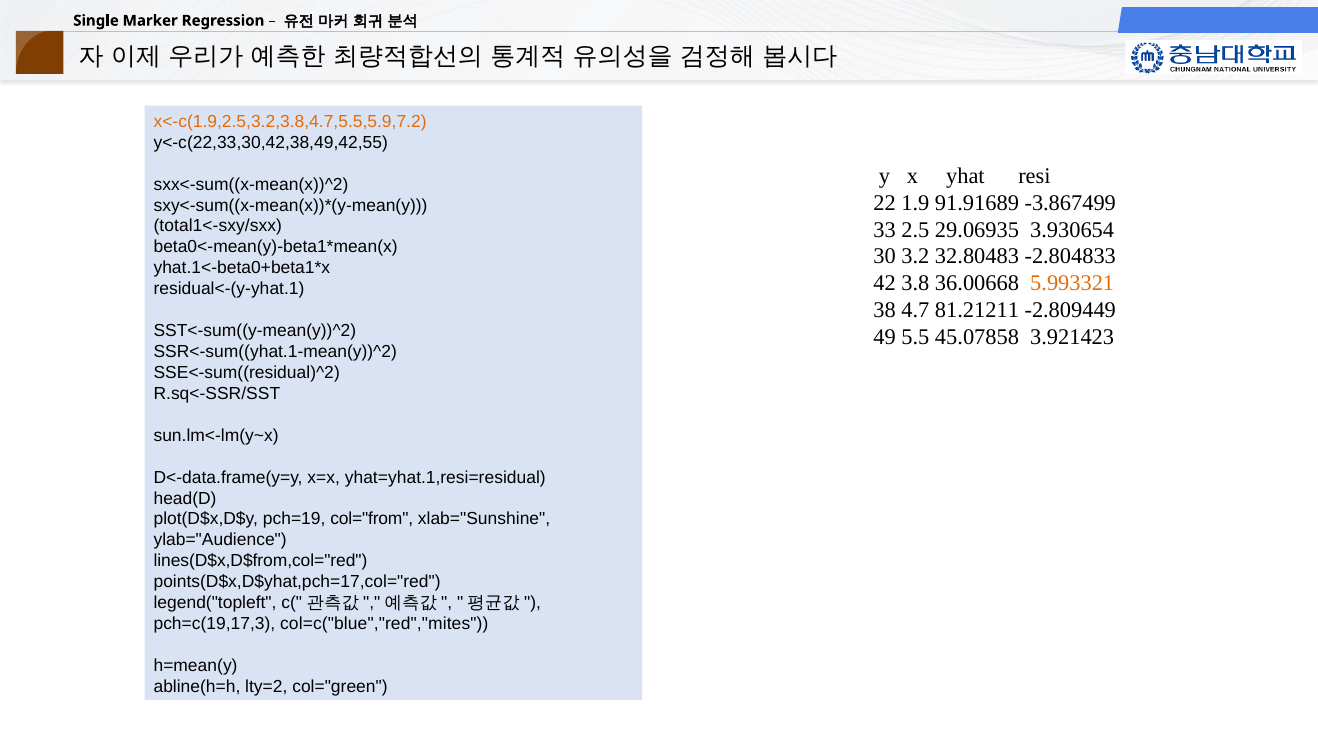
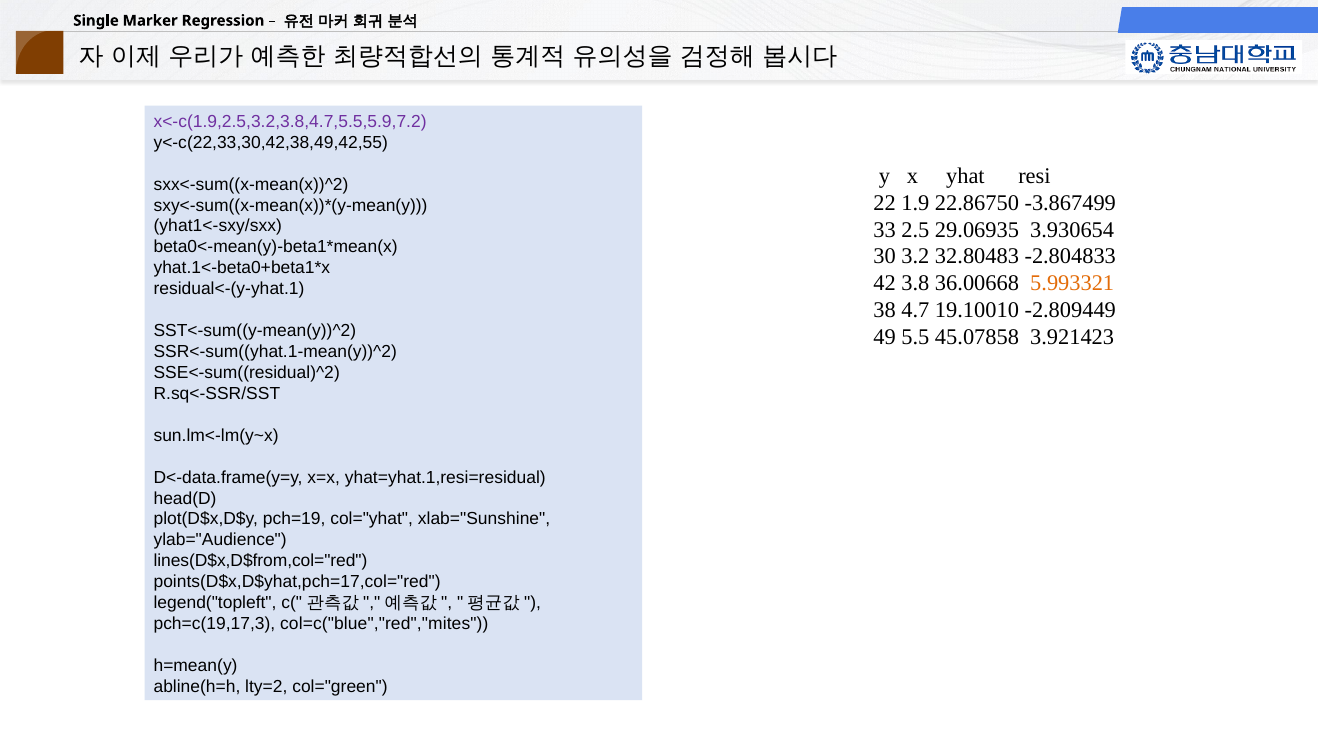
x<-c(1.9,2.5,3.2,3.8,4.7,5.5,5.9,7.2 colour: orange -> purple
91.91689: 91.91689 -> 22.86750
total1<-sxy/sxx: total1<-sxy/sxx -> yhat1<-sxy/sxx
81.21211: 81.21211 -> 19.10010
col="from: col="from -> col="yhat
